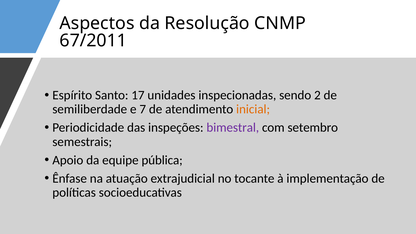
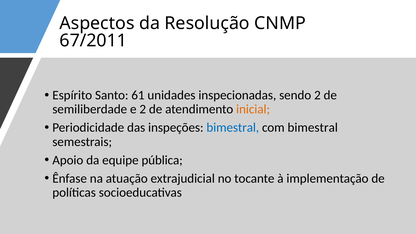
17: 17 -> 61
e 7: 7 -> 2
bimestral at (233, 128) colour: purple -> blue
com setembro: setembro -> bimestral
